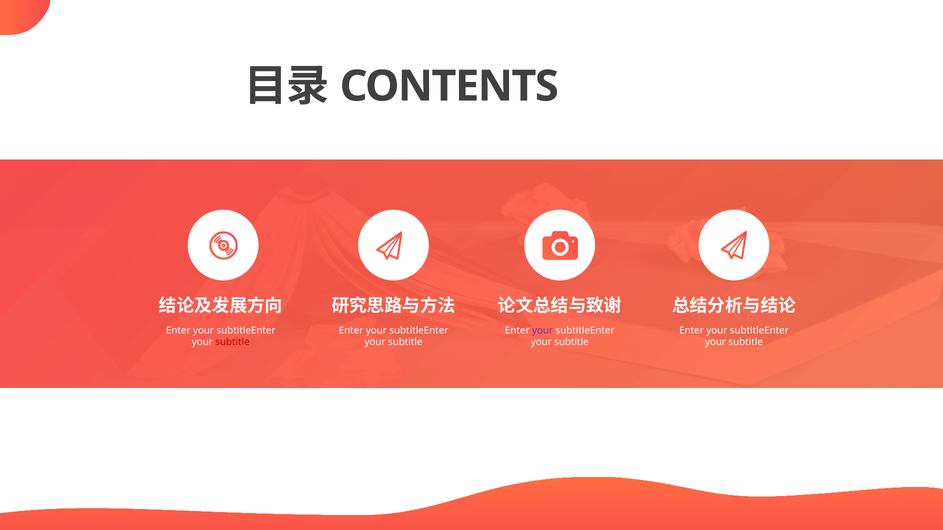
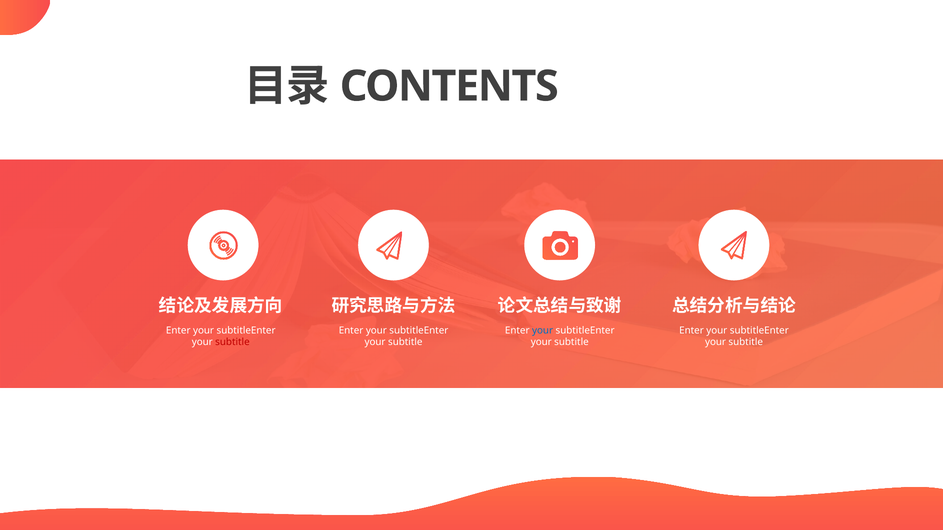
your at (543, 331) colour: purple -> blue
